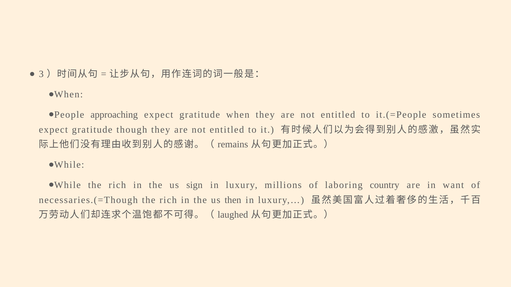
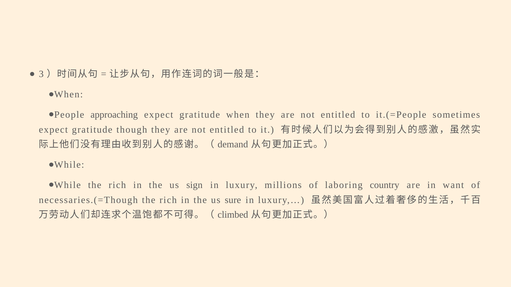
remains: remains -> demand
then: then -> sure
laughed: laughed -> climbed
